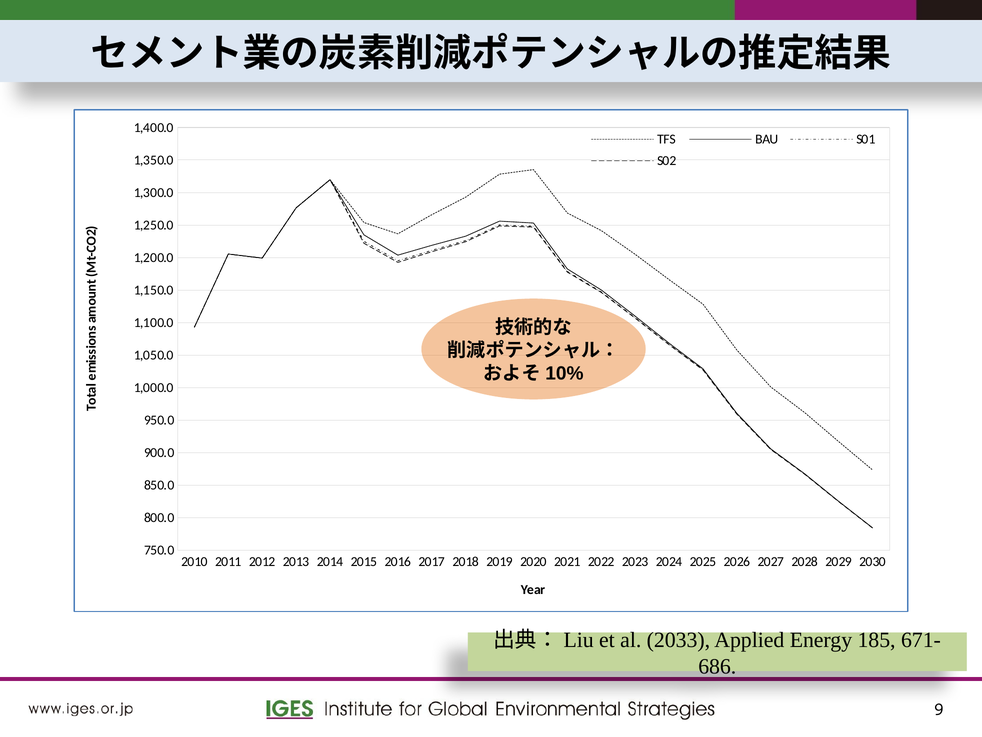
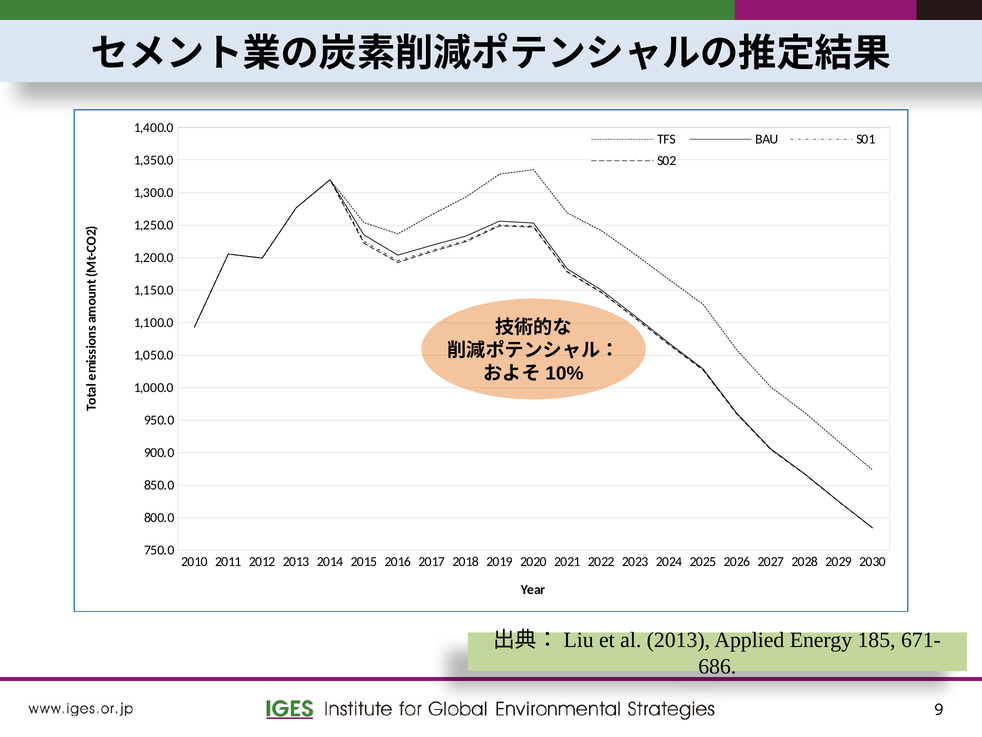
al 2033: 2033 -> 2013
